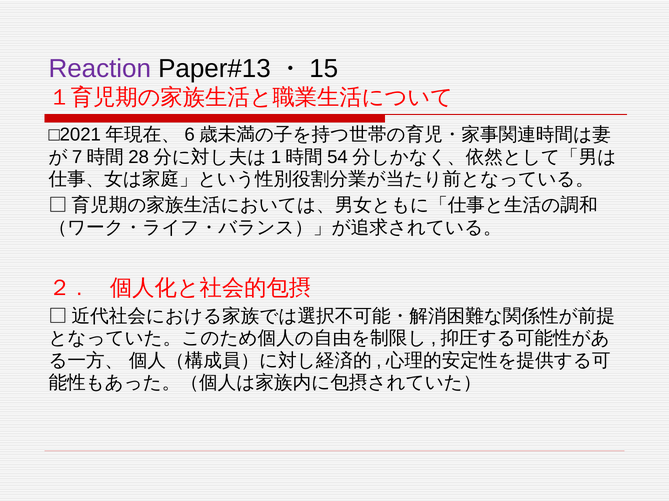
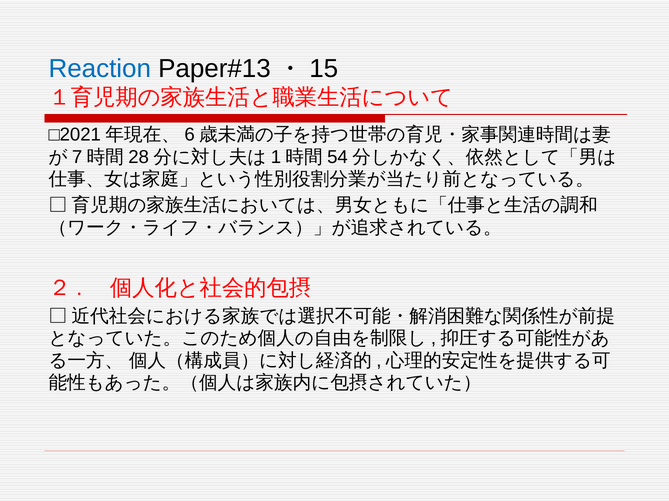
Reaction colour: purple -> blue
